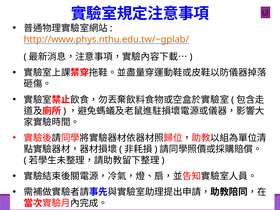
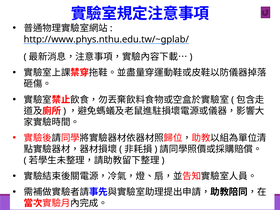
http://www.phys.nthu.edu.tw/~gplab/ colour: orange -> black
